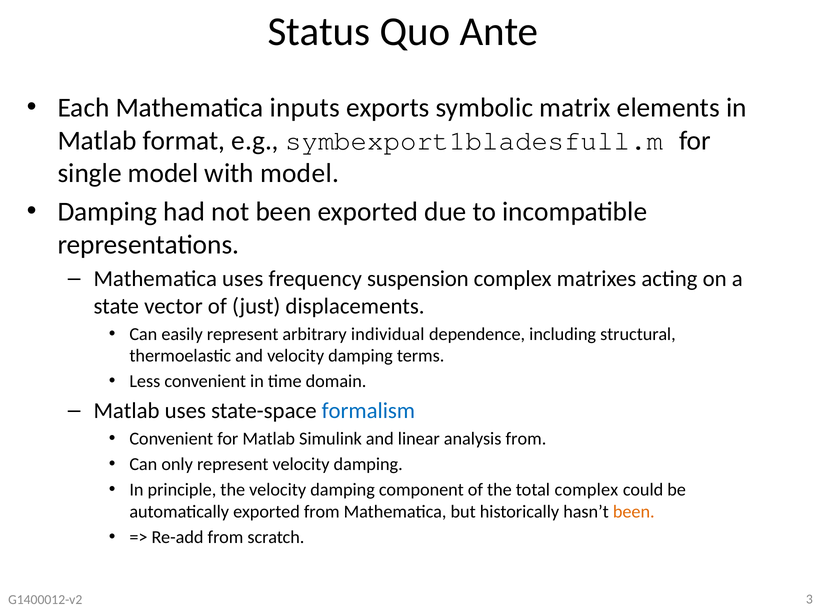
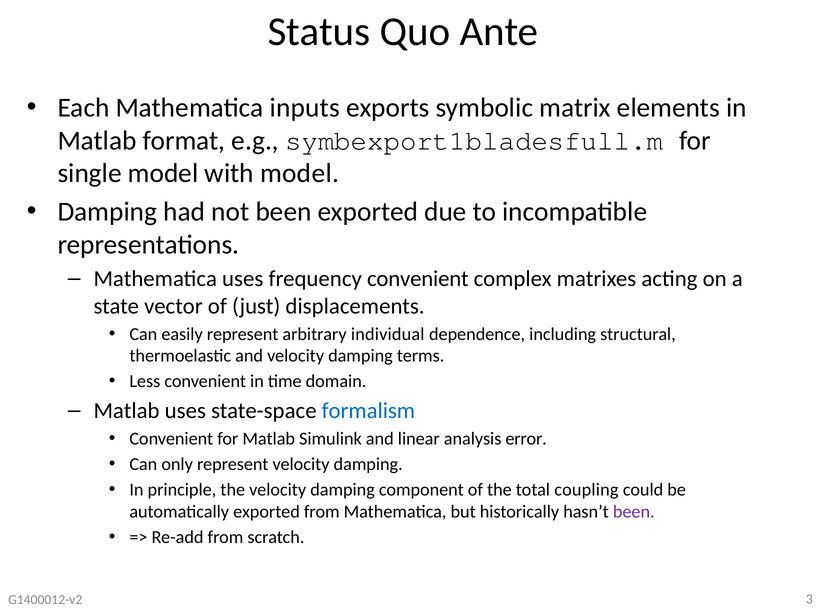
frequency suspension: suspension -> convenient
analysis from: from -> error
total complex: complex -> coupling
been at (634, 512) colour: orange -> purple
